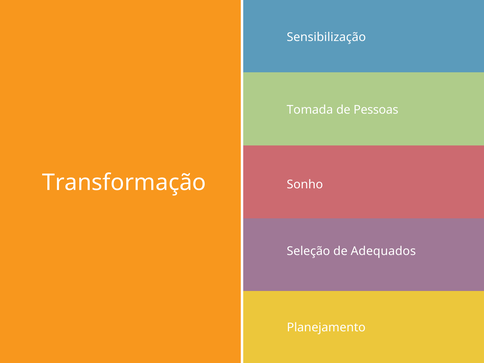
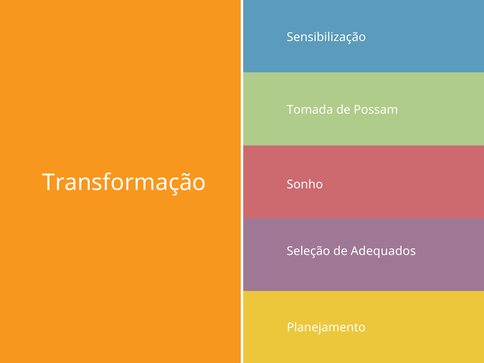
Pessoas: Pessoas -> Possam
